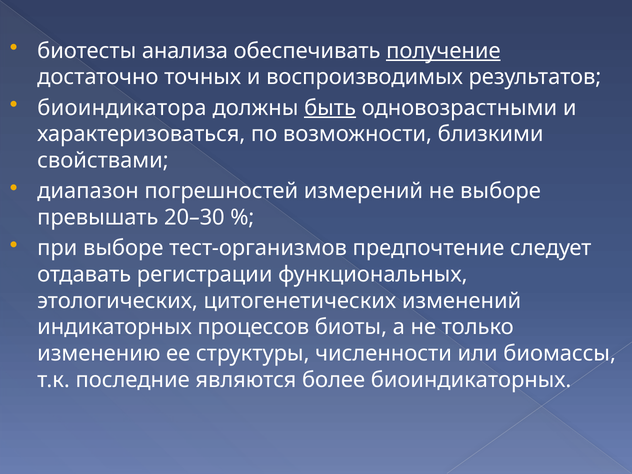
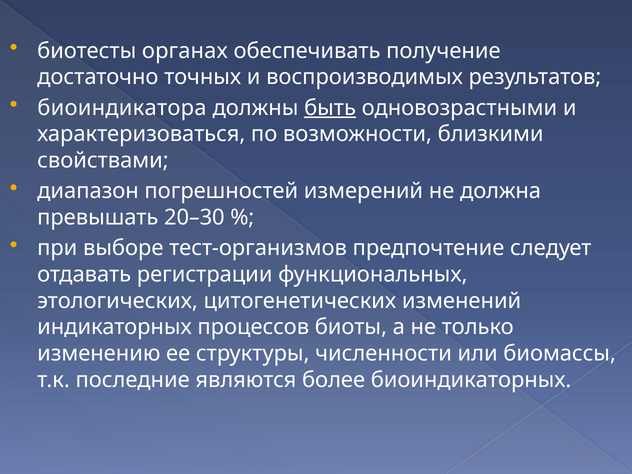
анализа: анализа -> органах
получение underline: present -> none
не выборе: выборе -> должна
